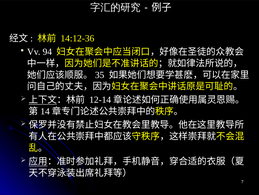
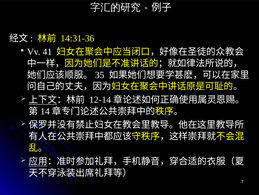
14:12-36: 14:12-36 -> 14:31-36
94: 94 -> 41
